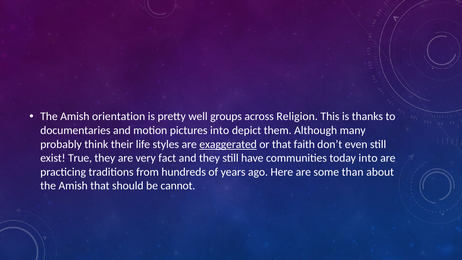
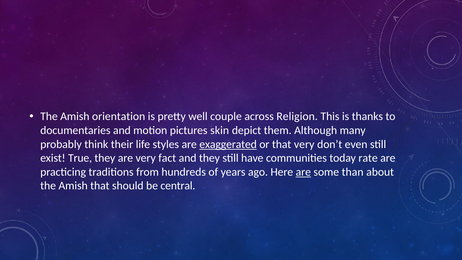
groups: groups -> couple
pictures into: into -> skin
that faith: faith -> very
today into: into -> rate
are at (303, 172) underline: none -> present
cannot: cannot -> central
